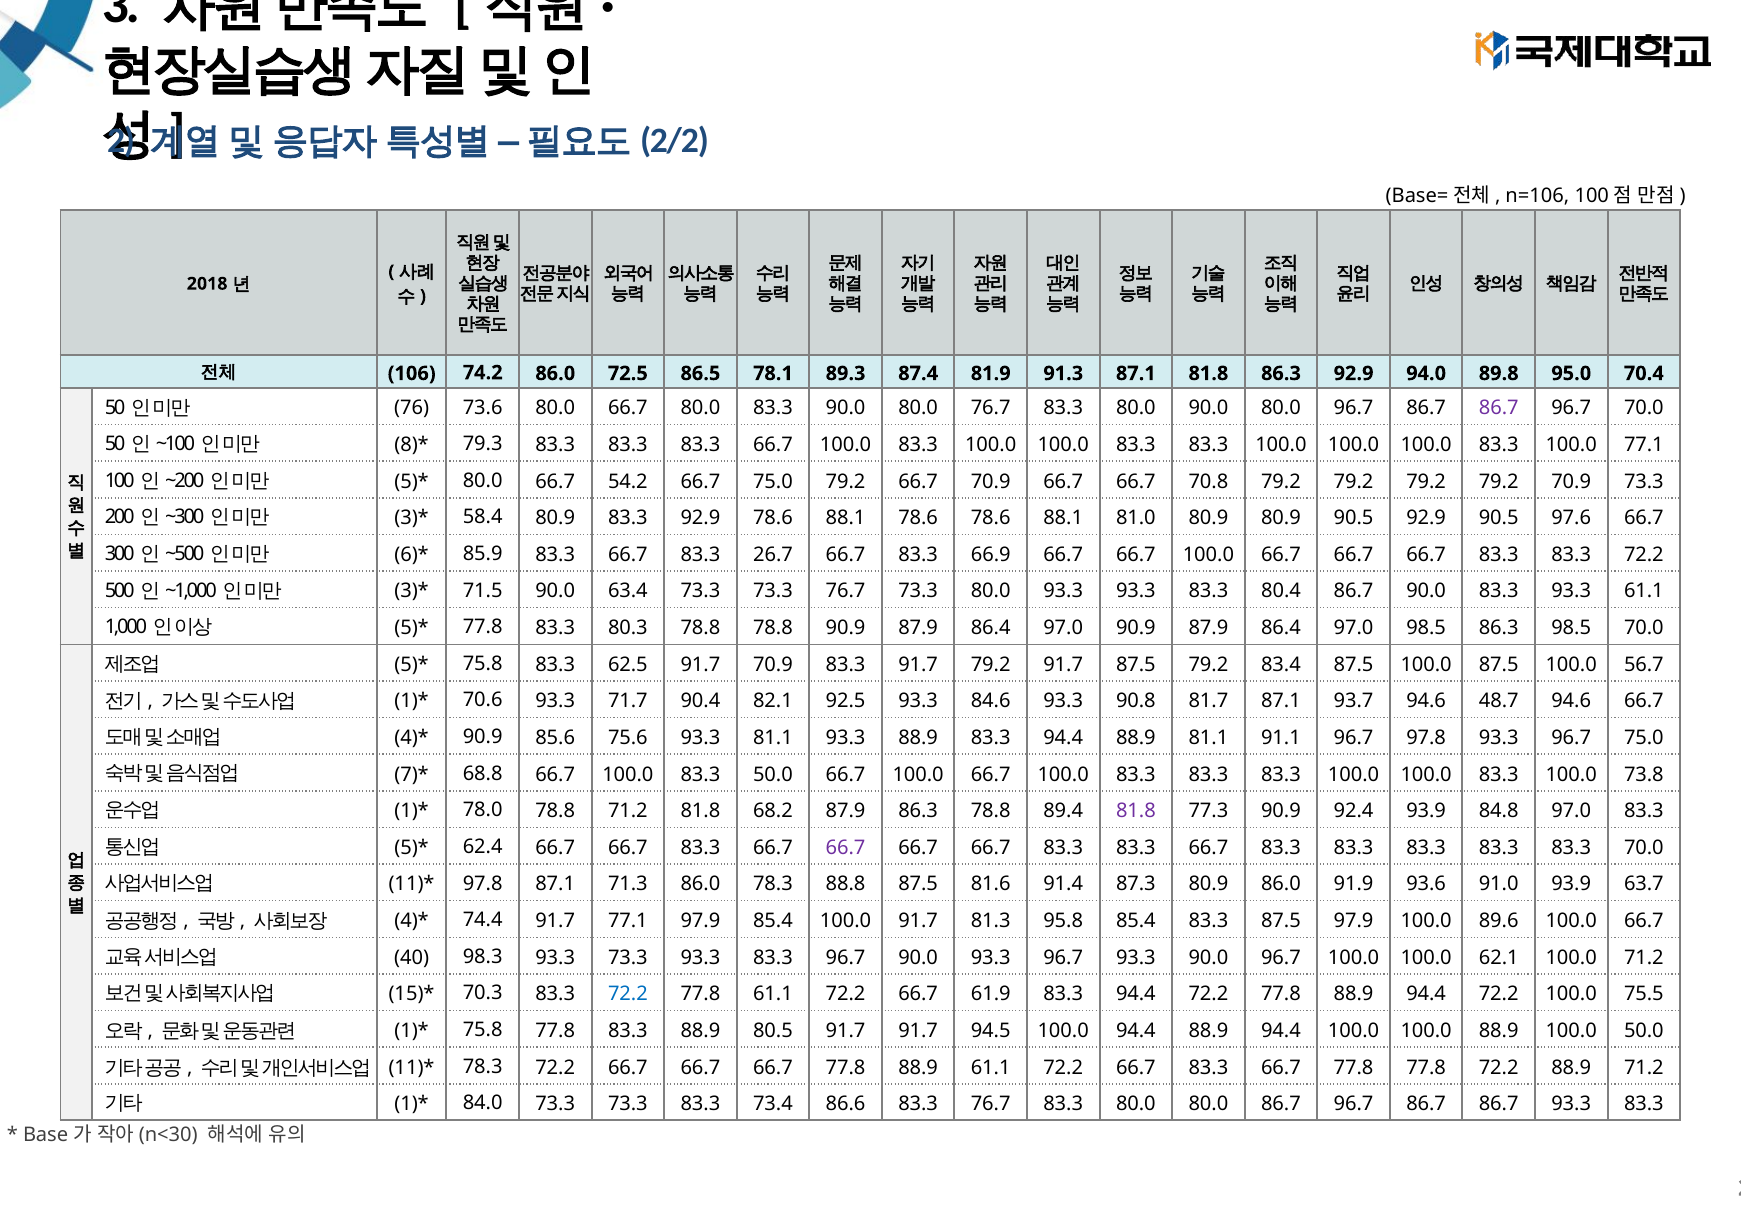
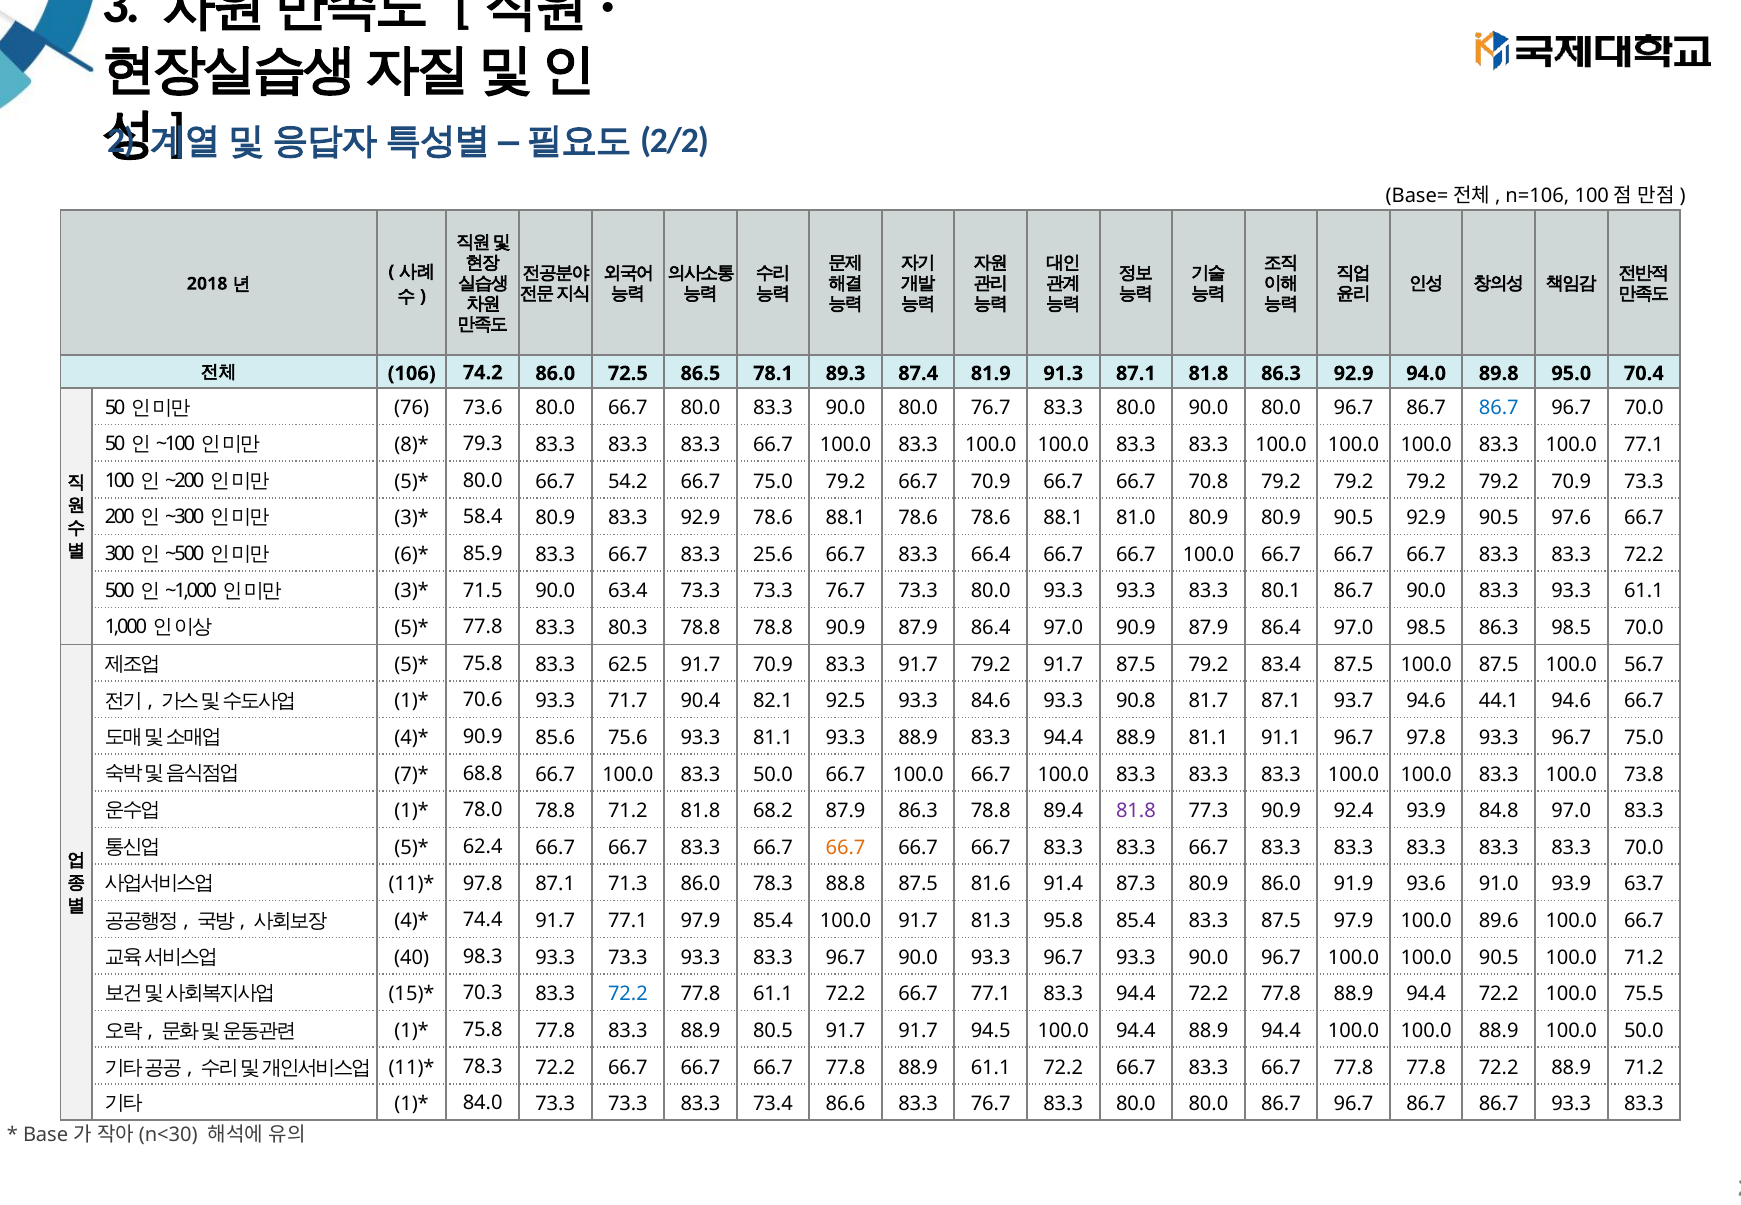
86.7 at (1499, 408) colour: purple -> blue
26.7: 26.7 -> 25.6
66.9: 66.9 -> 66.4
80.4: 80.4 -> 80.1
48.7: 48.7 -> 44.1
66.7 at (846, 848) colour: purple -> orange
100.0 62.1: 62.1 -> 90.5
66.7 61.9: 61.9 -> 77.1
